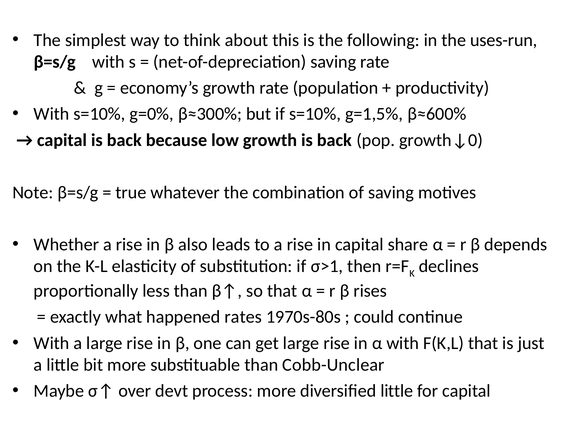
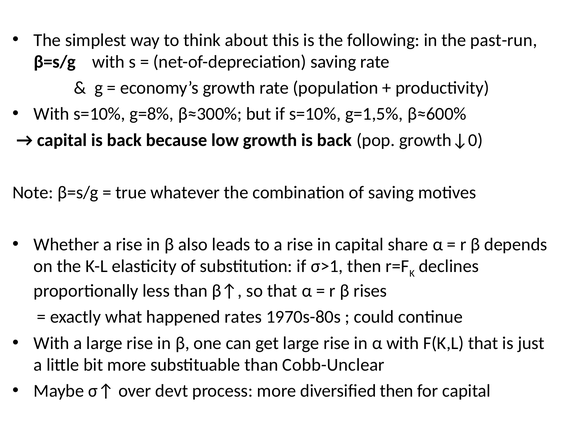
uses-run: uses-run -> past-run
g=0%: g=0% -> g=8%
diversified little: little -> then
